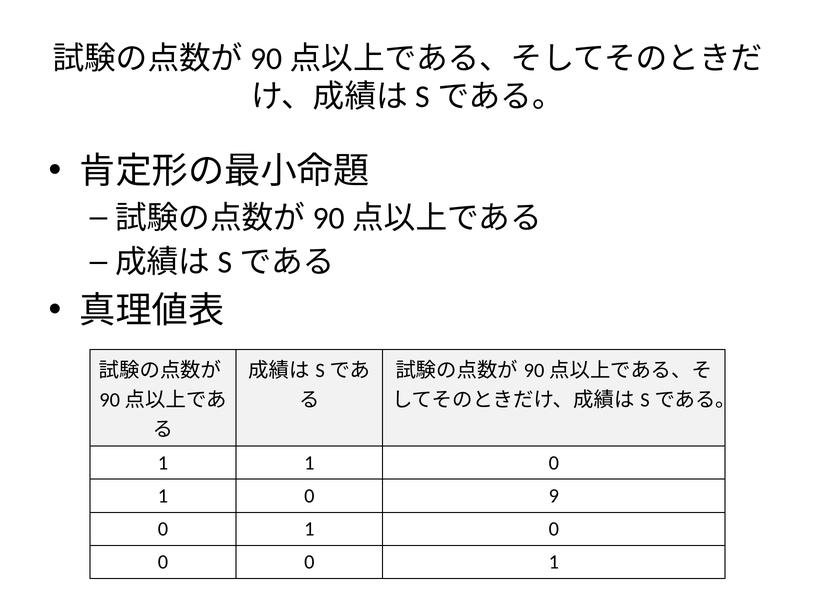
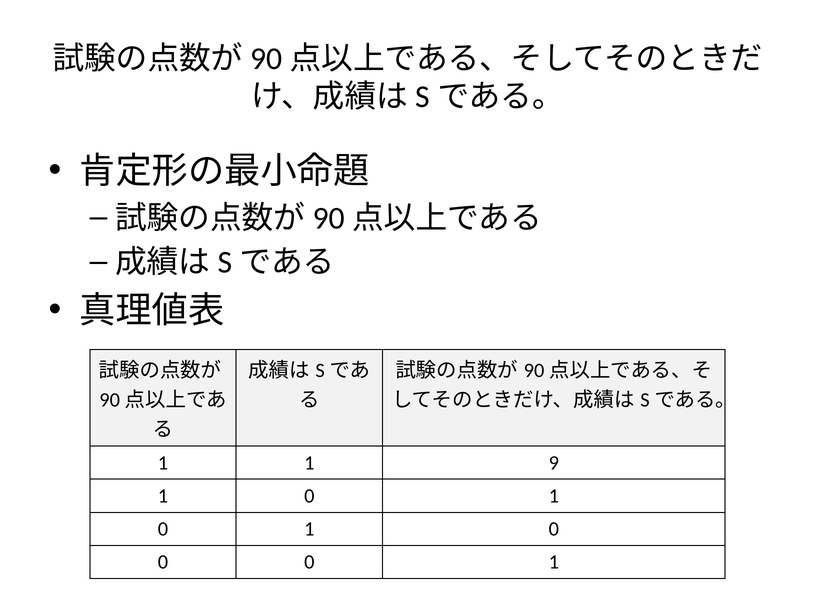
1 1 0: 0 -> 9
9 at (554, 495): 9 -> 1
